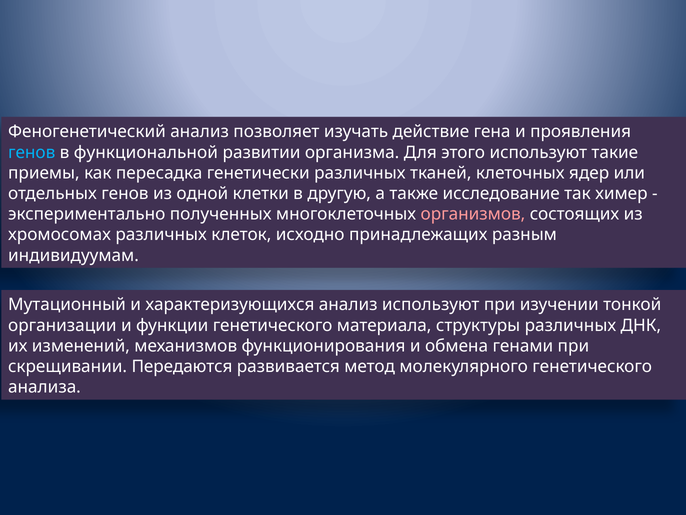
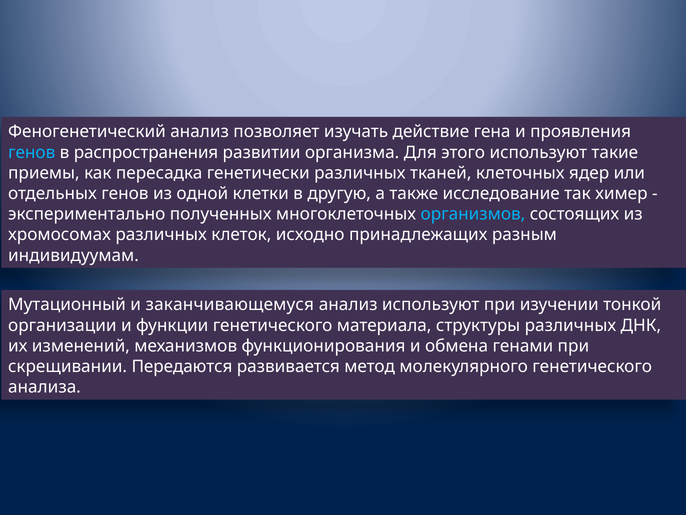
функциональной: функциональной -> распространения
организмов colour: pink -> light blue
характеризующихся: характеризующихся -> заканчивающемуся
